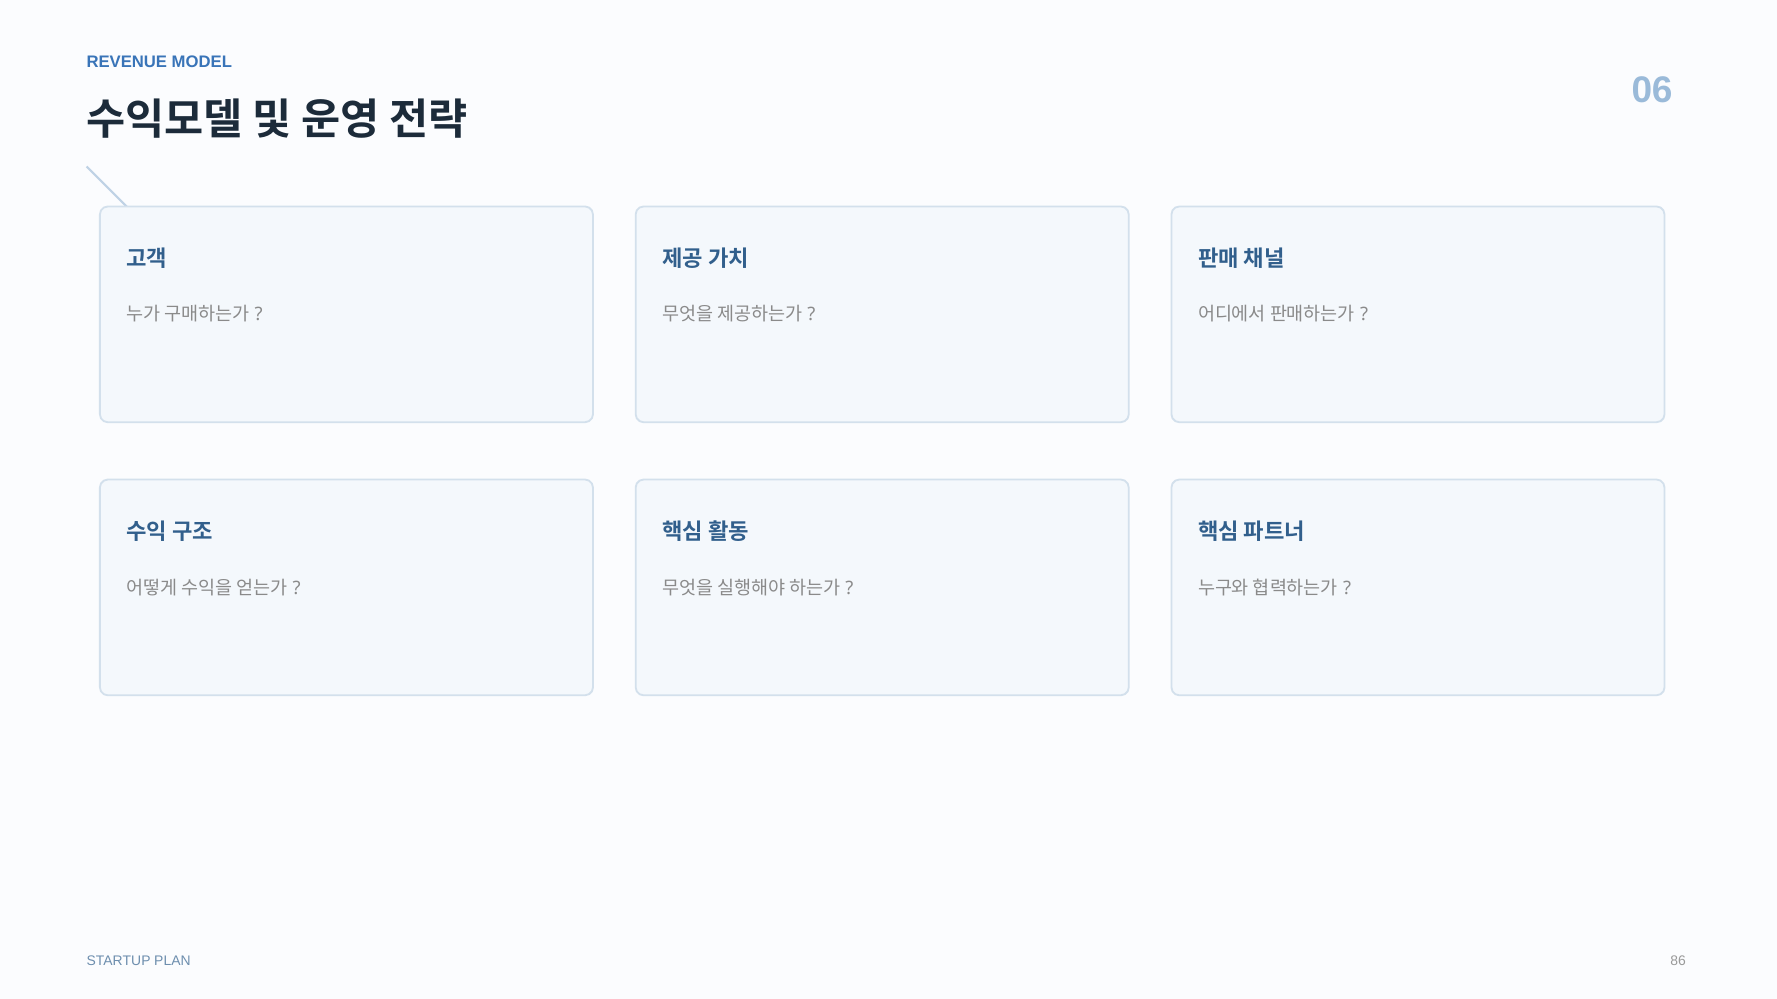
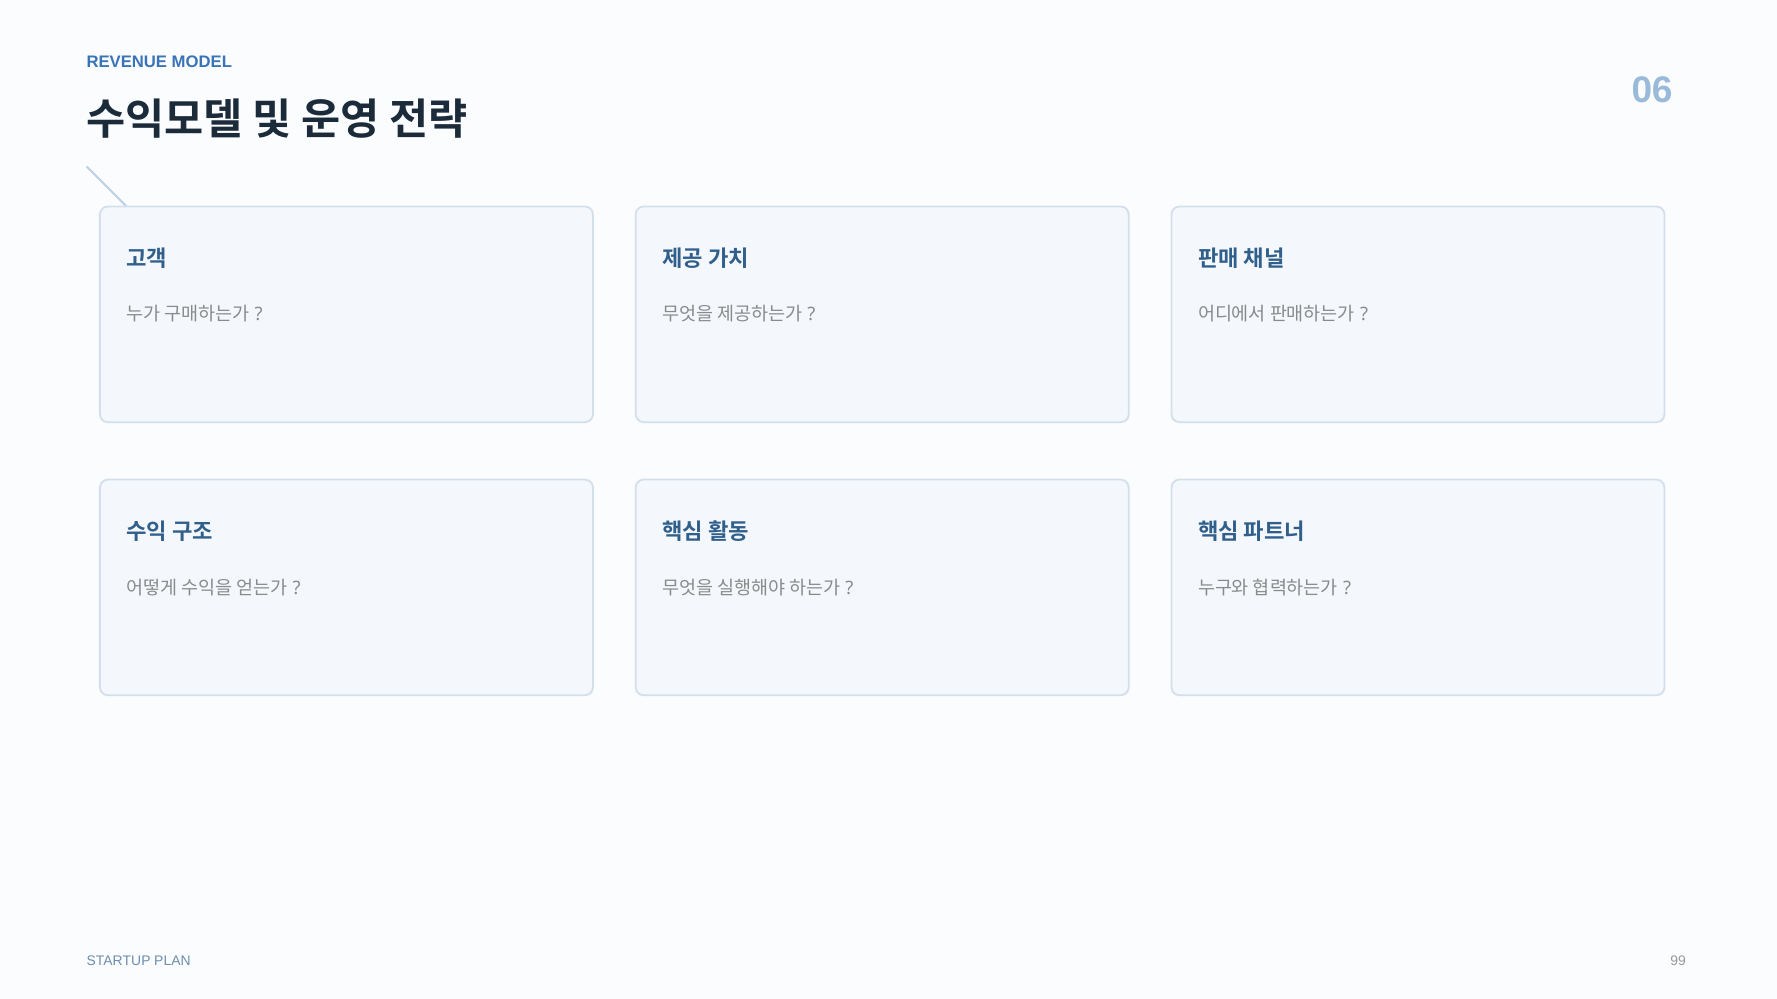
86: 86 -> 99
